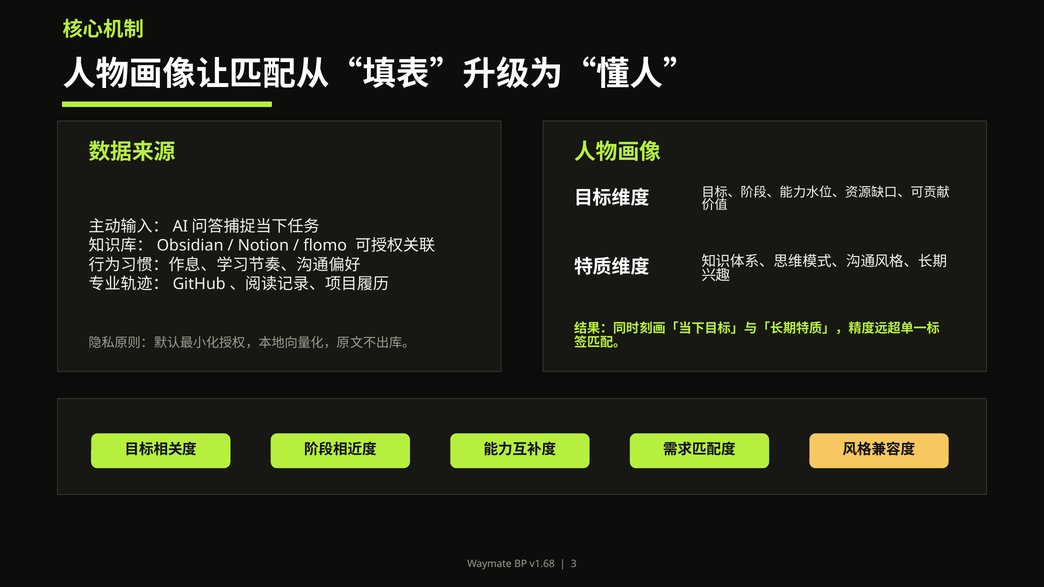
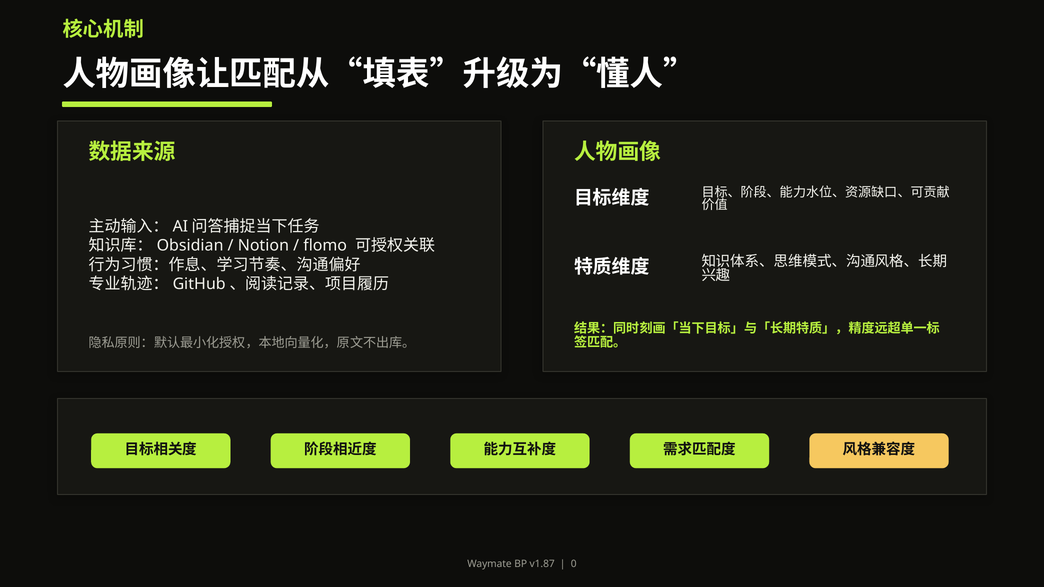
v1.68: v1.68 -> v1.87
3: 3 -> 0
